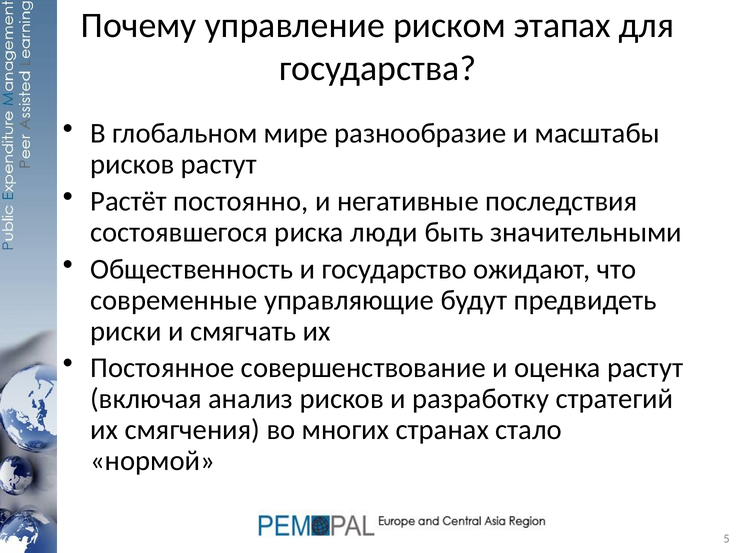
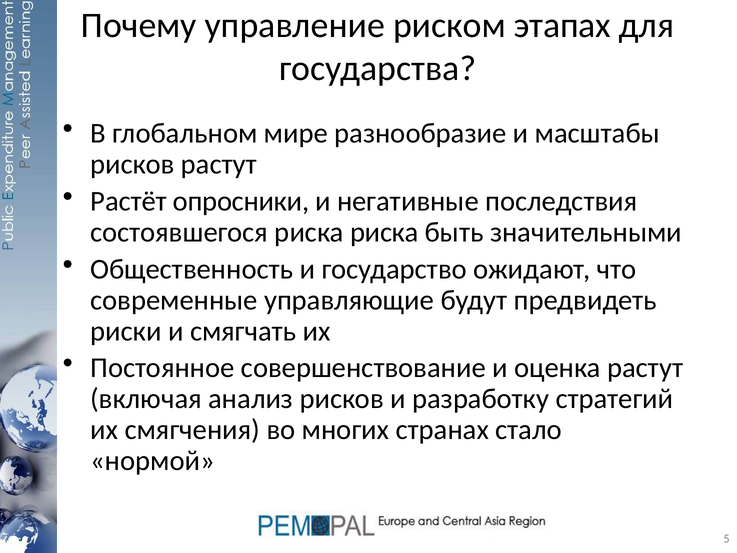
постоянно: постоянно -> опросники
риска люди: люди -> риска
